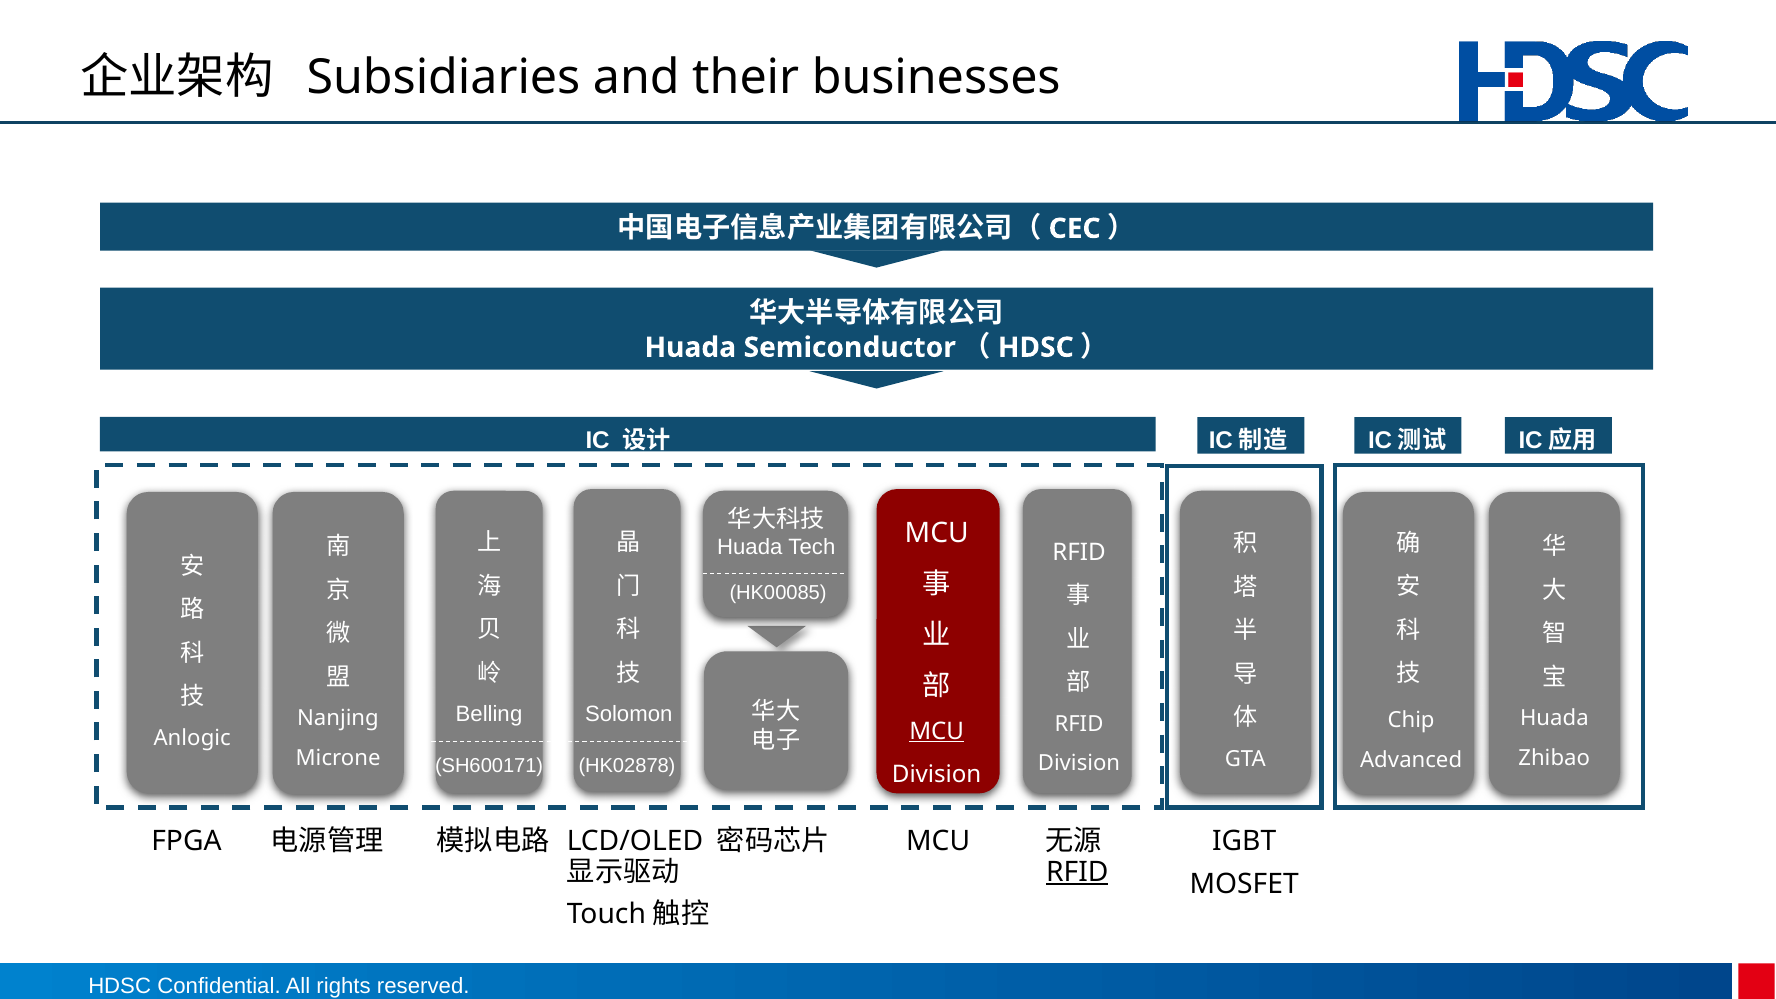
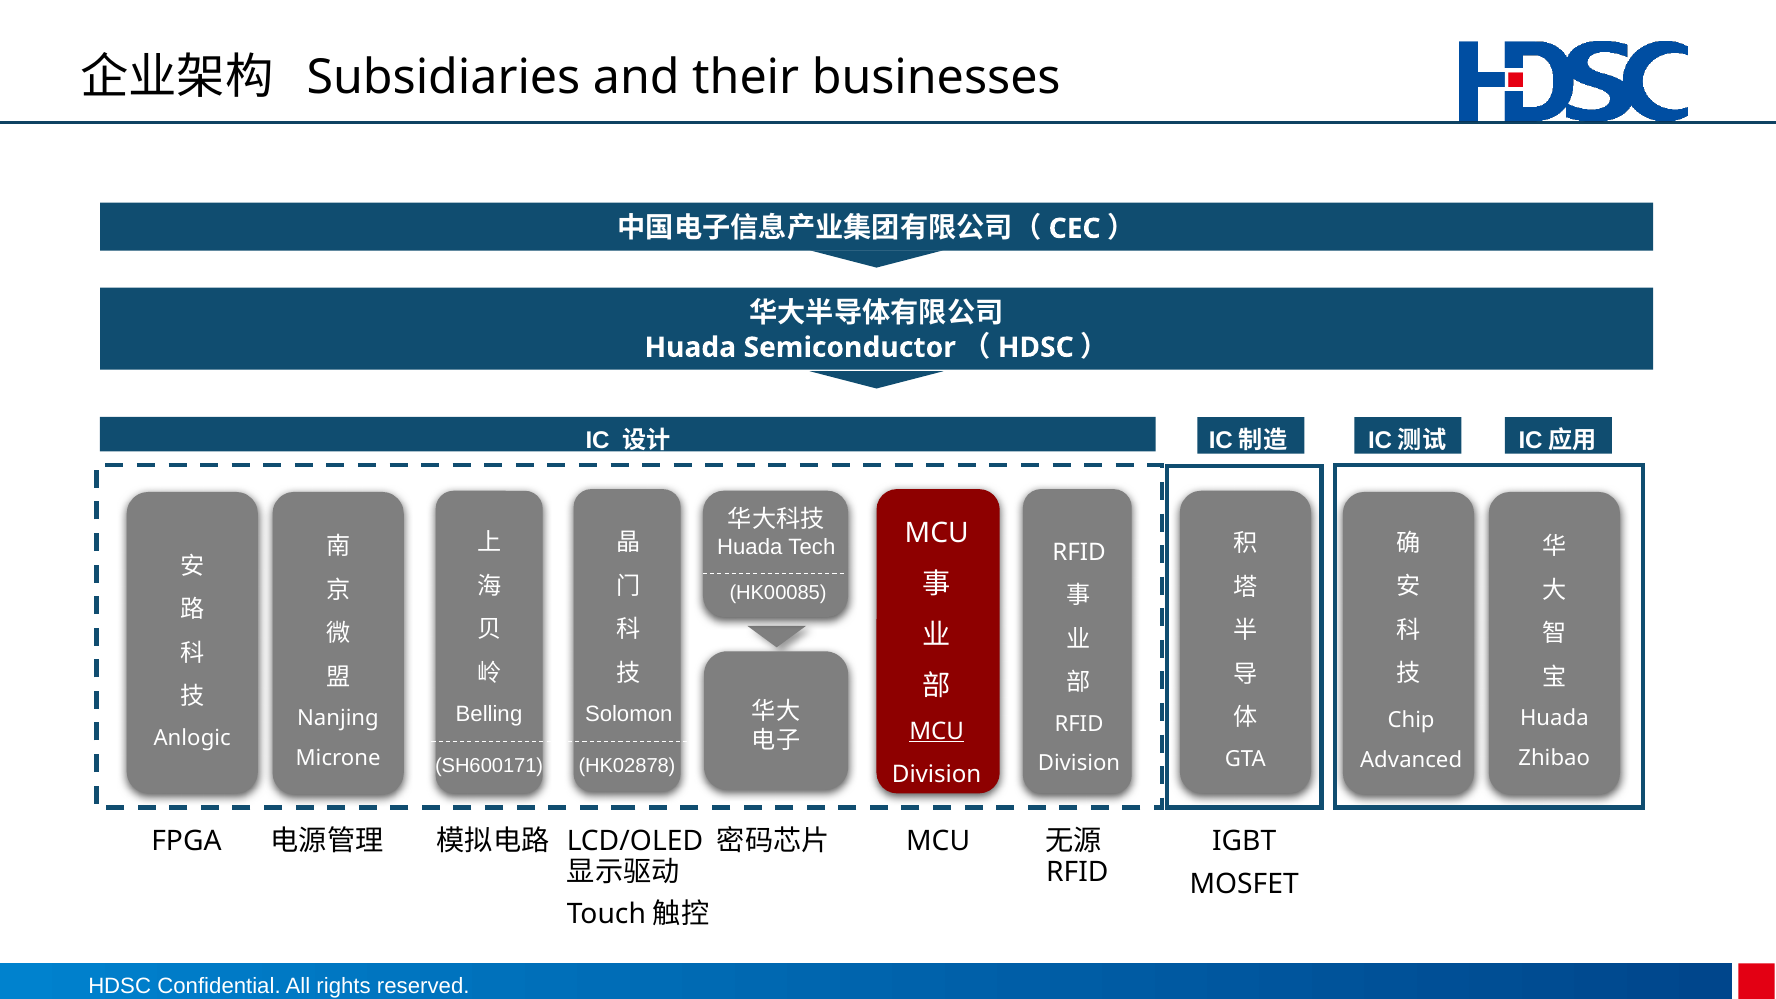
RFID at (1077, 872) underline: present -> none
